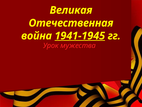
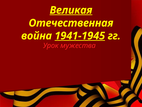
Великая underline: none -> present
